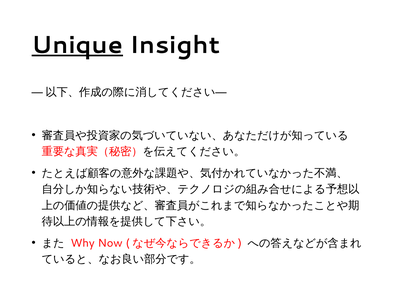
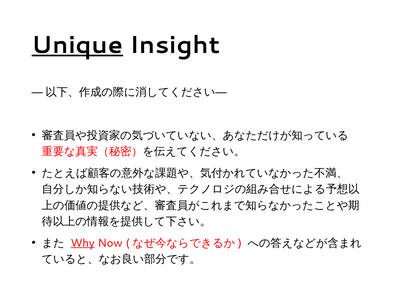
Why underline: none -> present
